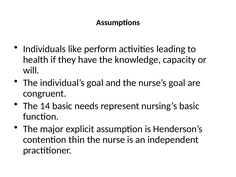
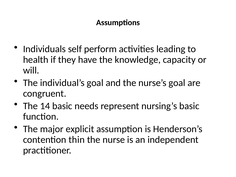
like: like -> self
